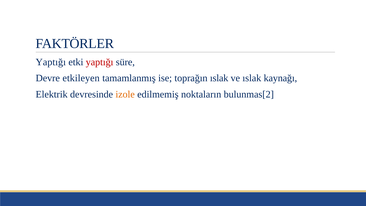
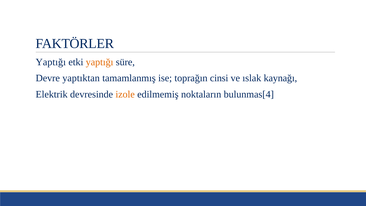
yaptığı at (100, 62) colour: red -> orange
etkileyen: etkileyen -> yaptıktan
toprağın ıslak: ıslak -> cinsi
bulunmas[2: bulunmas[2 -> bulunmas[4
